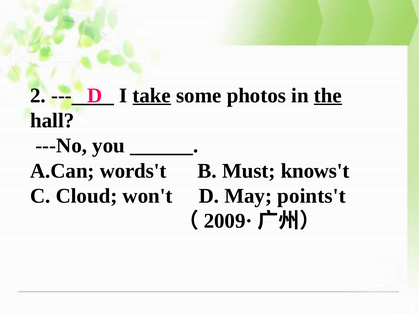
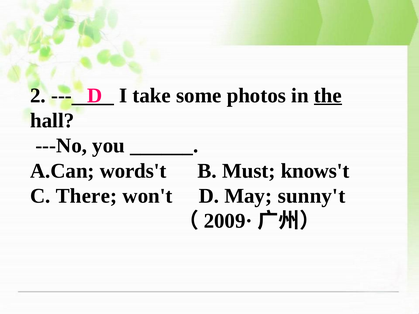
take underline: present -> none
Cloud: Cloud -> There
points't: points't -> sunny't
